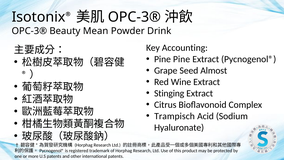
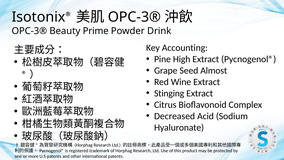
Mean: Mean -> Prime
Pine Pine: Pine -> High
Trampisch: Trampisch -> Decreased
